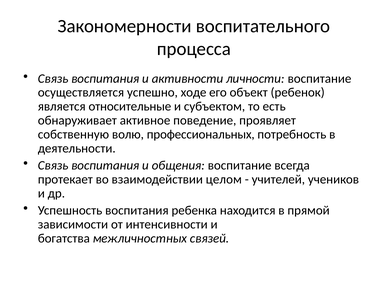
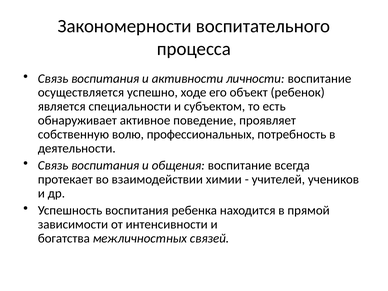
относительные: относительные -> специальности
целом: целом -> химии
